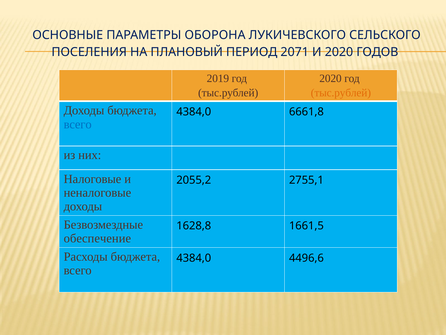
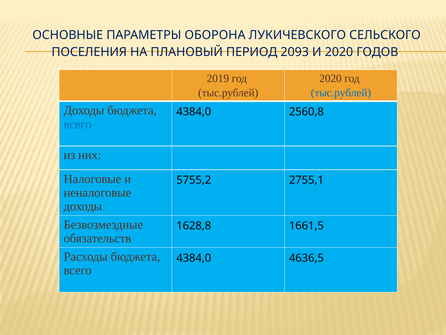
2071: 2071 -> 2093
тыс.рублей at (341, 93) colour: orange -> blue
6661,8: 6661,8 -> 2560,8
2055,2: 2055,2 -> 5755,2
обеспечение: обеспечение -> обязательств
4496,6: 4496,6 -> 4636,5
